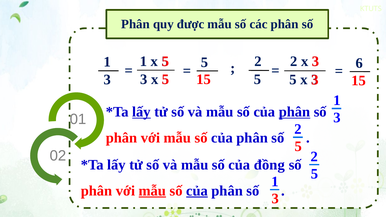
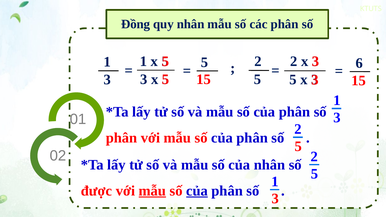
Phân at (136, 24): Phân -> Đồng
quy được: được -> nhân
lấy at (141, 112) underline: present -> none
phân at (294, 112) underline: present -> none
của đồng: đồng -> nhân
phân at (97, 191): phân -> được
